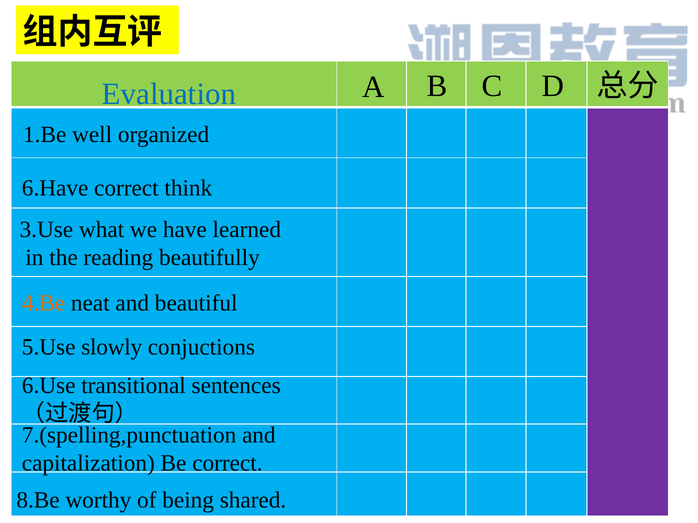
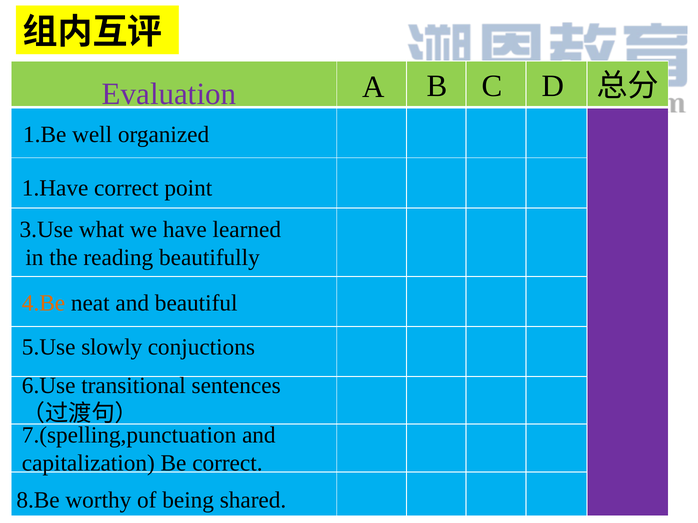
Evaluation colour: blue -> purple
6.Have: 6.Have -> 1.Have
think: think -> point
